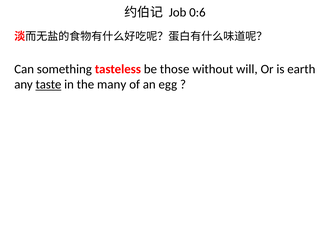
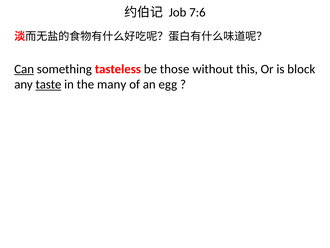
0:6: 0:6 -> 7:6
Can underline: none -> present
will: will -> this
earth: earth -> block
